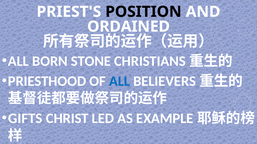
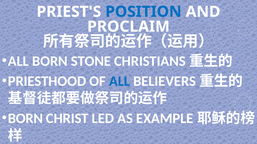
POSITION colour: black -> blue
ORDAINED: ORDAINED -> PROCLAIM
GIFTS at (25, 119): GIFTS -> BORN
